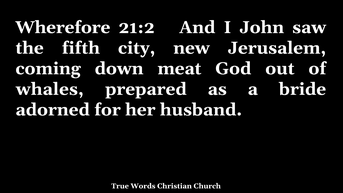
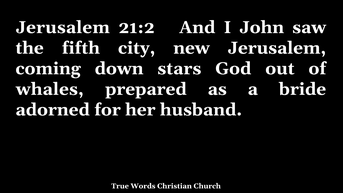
Wherefore at (63, 27): Wherefore -> Jerusalem
meat: meat -> stars
